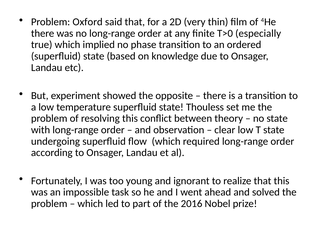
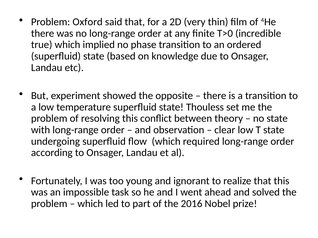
especially: especially -> incredible
